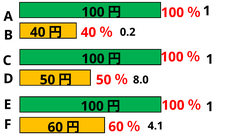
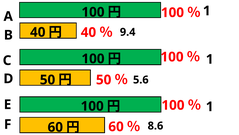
0.2: 0.2 -> 9.4
8.0: 8.0 -> 5.6
4.1: 4.1 -> 8.6
